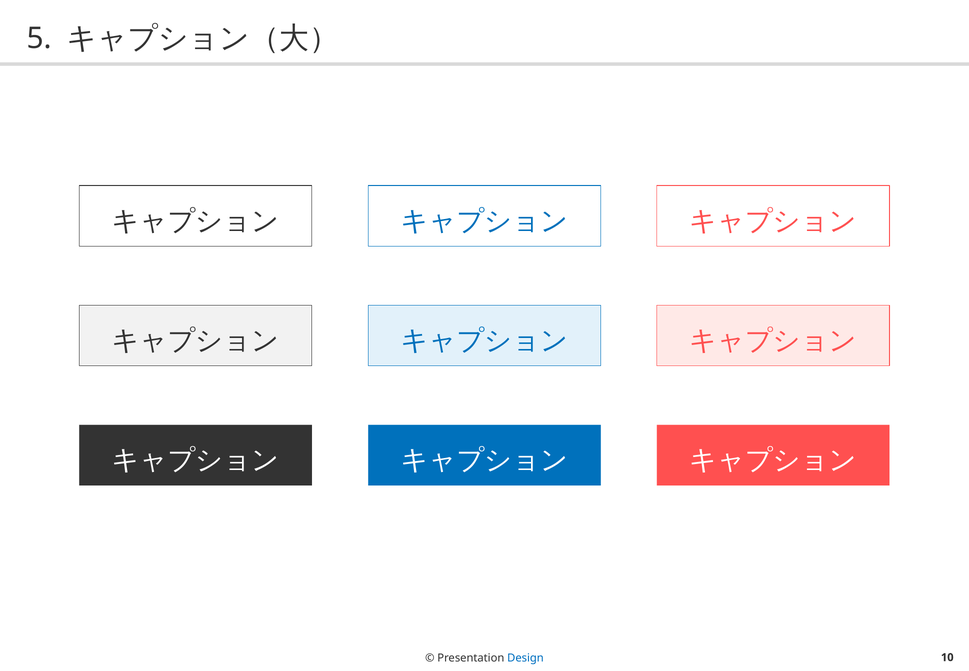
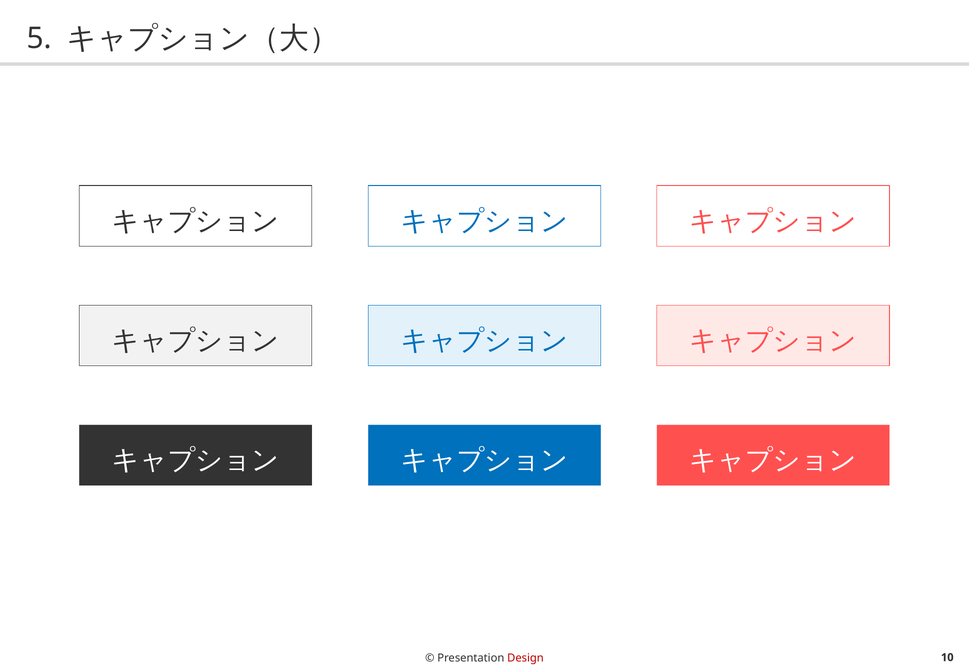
Design colour: blue -> red
